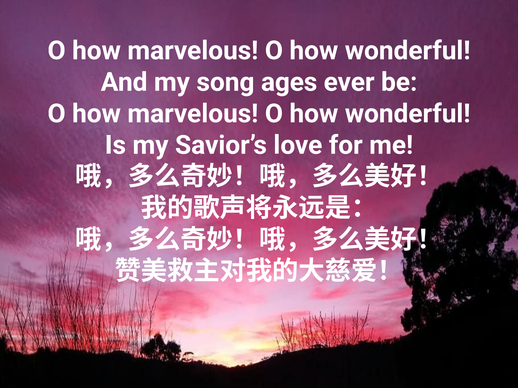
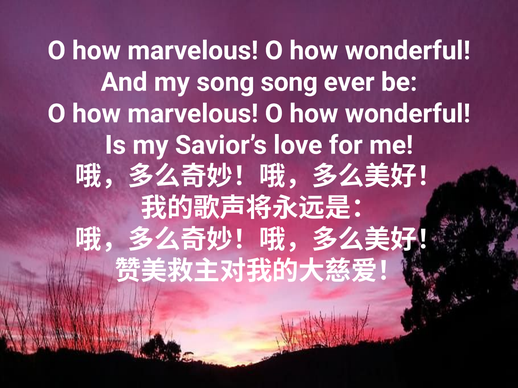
song ages: ages -> song
